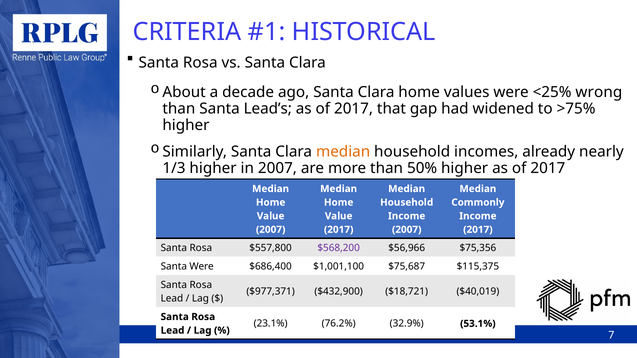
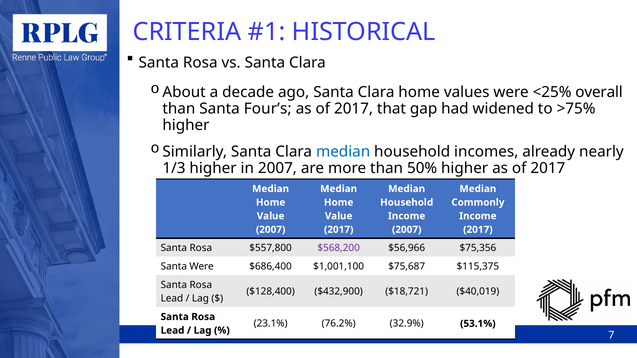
wrong: wrong -> overall
Lead’s: Lead’s -> Four’s
median at (343, 152) colour: orange -> blue
$977,371: $977,371 -> $128,400
